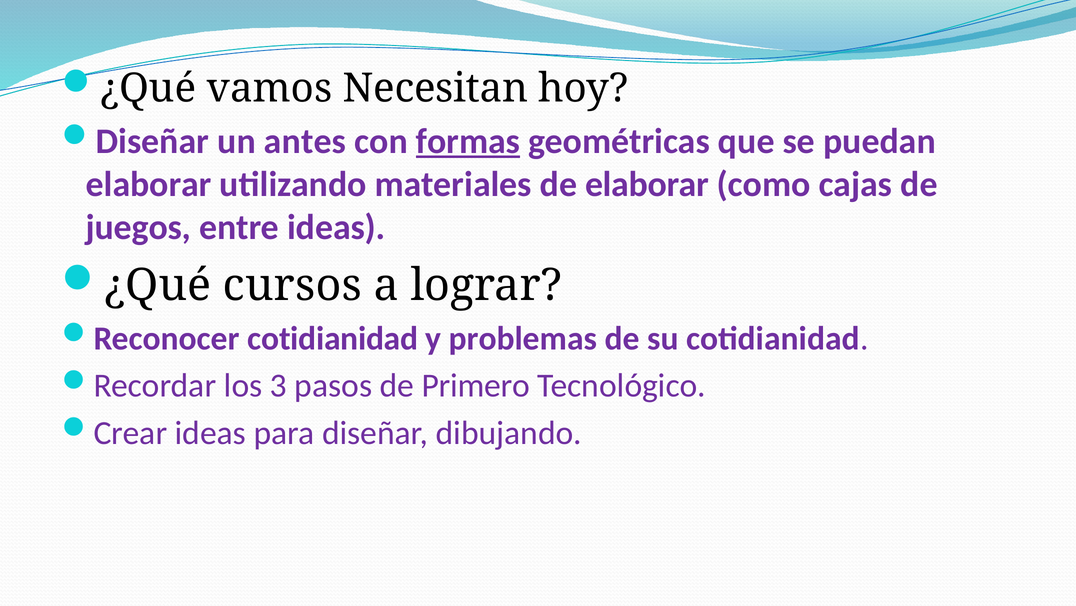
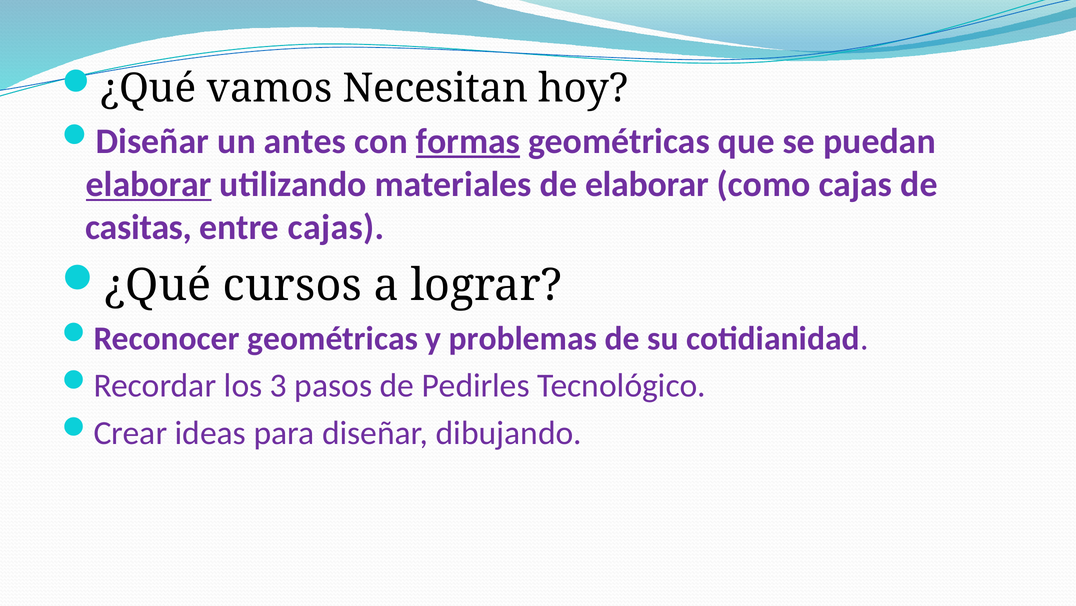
elaborar at (149, 184) underline: none -> present
juegos: juegos -> casitas
entre ideas: ideas -> cajas
Reconocer cotidianidad: cotidianidad -> geométricas
Primero: Primero -> Pedirles
